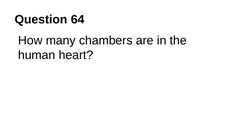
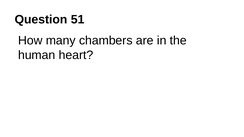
64: 64 -> 51
